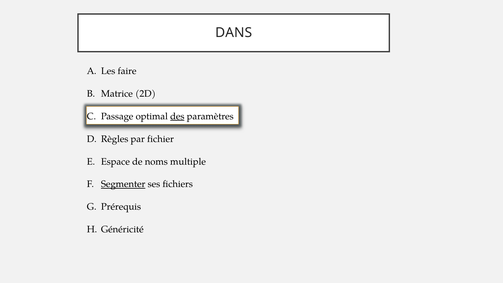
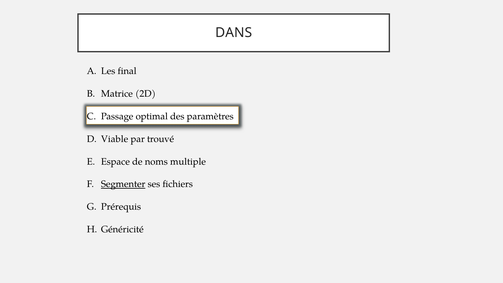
faire: faire -> final
des underline: present -> none
Règles: Règles -> Viable
fichier: fichier -> trouvé
